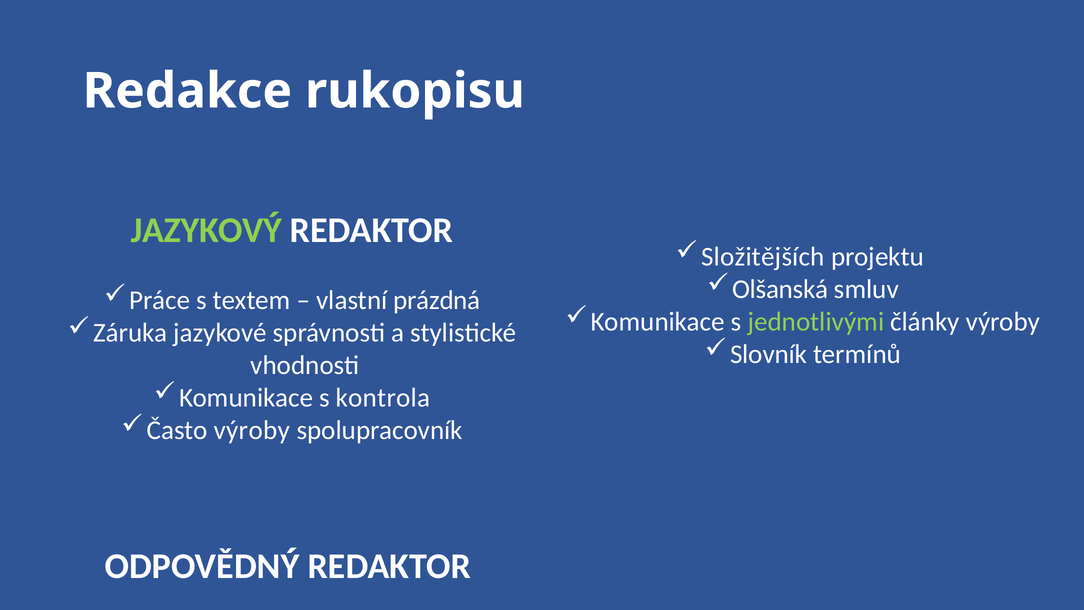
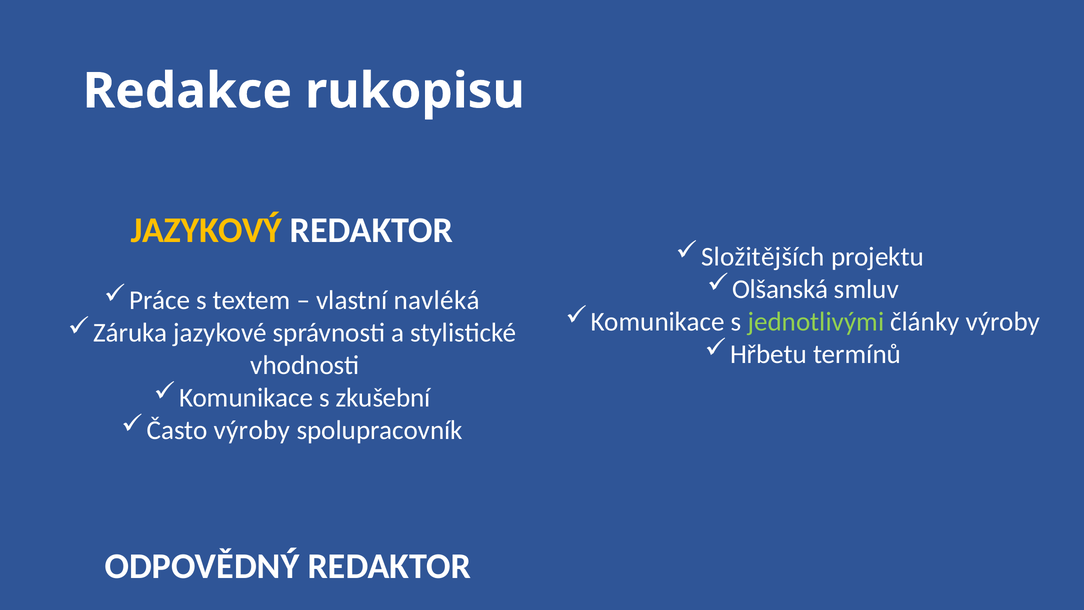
JAZYKOVÝ colour: light green -> yellow
prázdná: prázdná -> navléká
Slovník: Slovník -> Hřbetu
kontrola: kontrola -> zkušební
